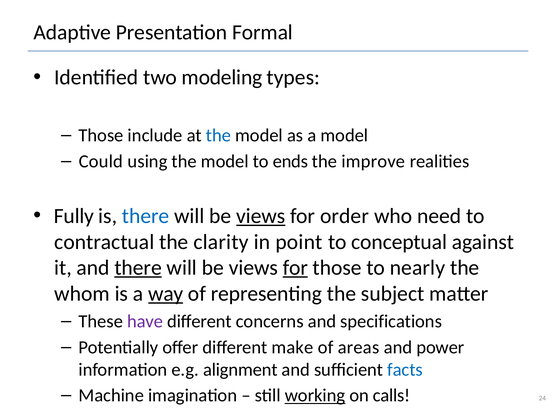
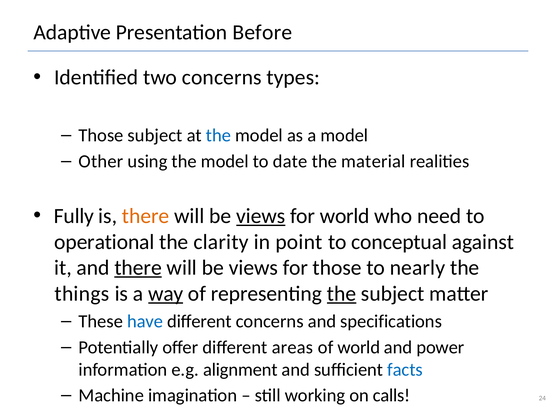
Formal: Formal -> Before
two modeling: modeling -> concerns
Those include: include -> subject
Could: Could -> Other
ends: ends -> date
improve: improve -> material
there at (146, 216) colour: blue -> orange
for order: order -> world
contractual: contractual -> operational
for at (295, 268) underline: present -> none
whom: whom -> things
the at (342, 294) underline: none -> present
have colour: purple -> blue
make: make -> areas
of areas: areas -> world
working underline: present -> none
